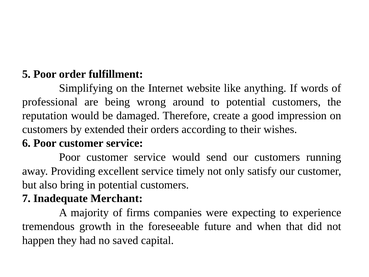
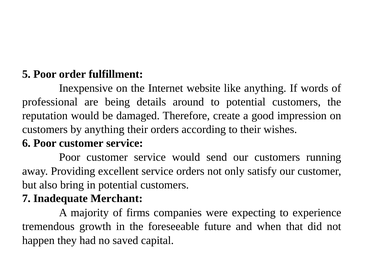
Simplifying: Simplifying -> Inexpensive
wrong: wrong -> details
by extended: extended -> anything
service timely: timely -> orders
